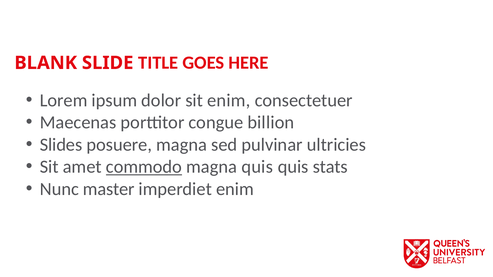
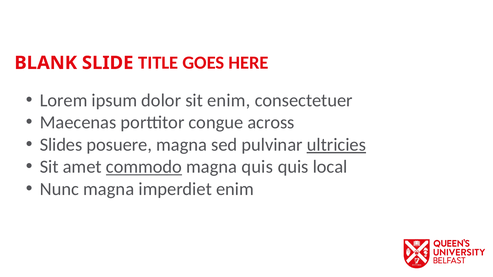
billion: billion -> across
ultricies underline: none -> present
stats: stats -> local
Nunc master: master -> magna
